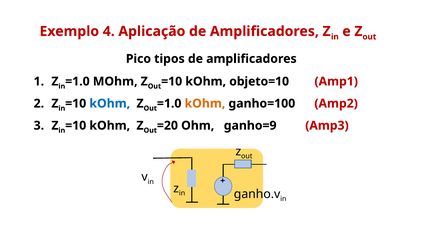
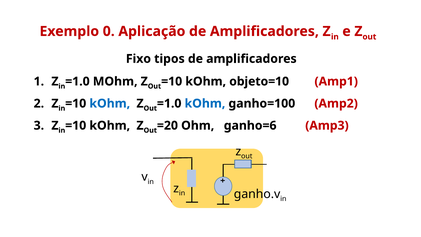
4: 4 -> 0
Pico: Pico -> Fixo
kOhm at (205, 103) colour: orange -> blue
ganho=9: ganho=9 -> ganho=6
